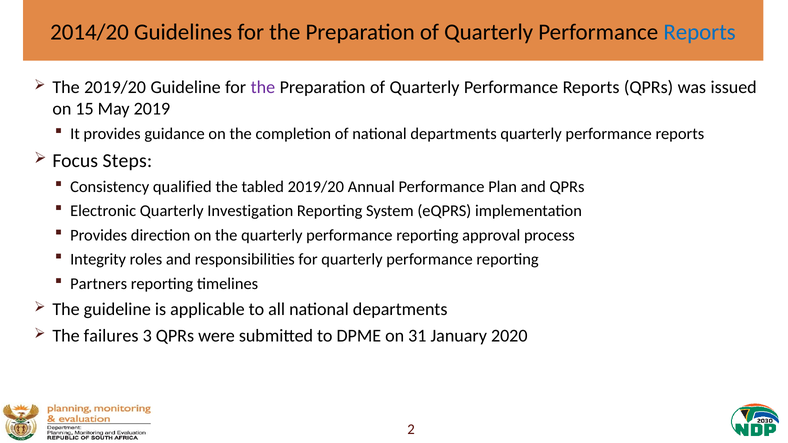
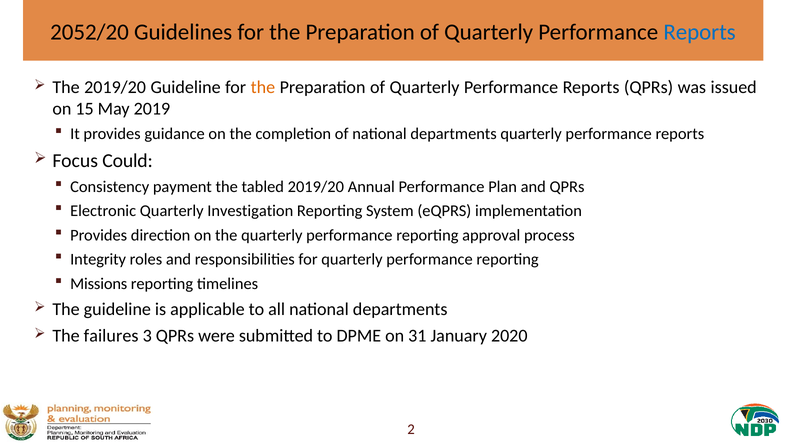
2014/20: 2014/20 -> 2052/20
the at (263, 87) colour: purple -> orange
Steps: Steps -> Could
qualified: qualified -> payment
Partners: Partners -> Missions
